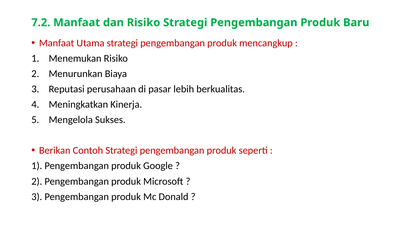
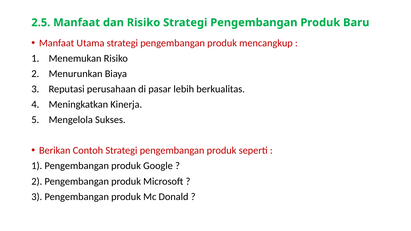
7.2: 7.2 -> 2.5
